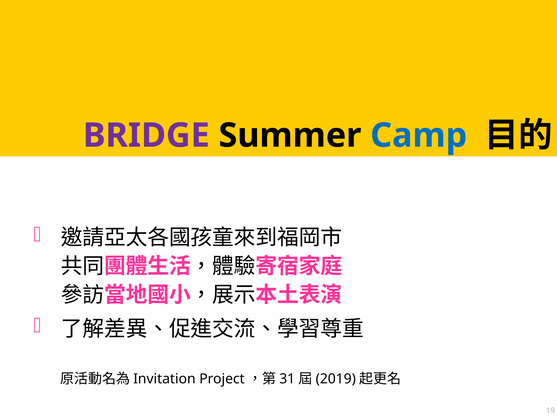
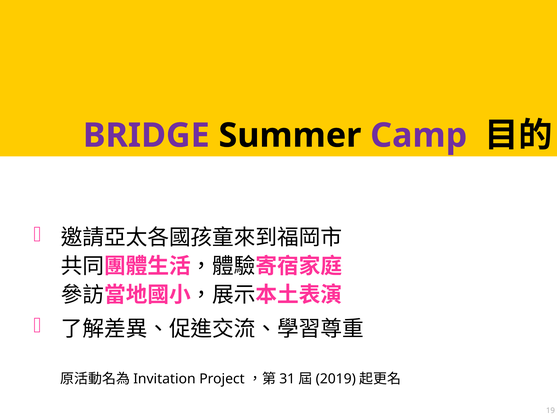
Camp colour: blue -> purple
